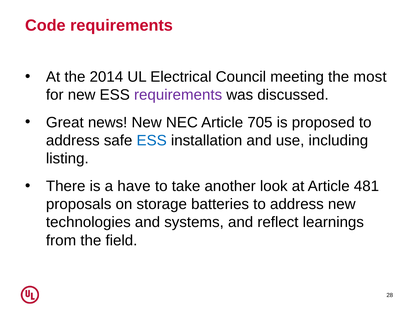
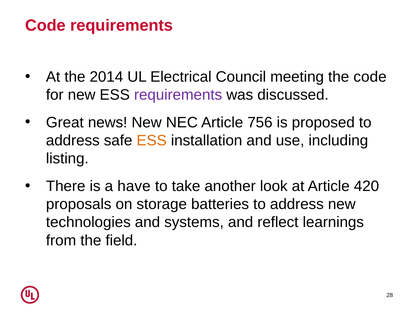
the most: most -> code
705: 705 -> 756
ESS at (152, 141) colour: blue -> orange
481: 481 -> 420
